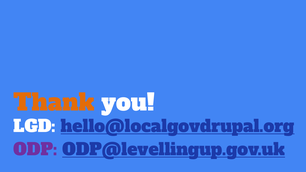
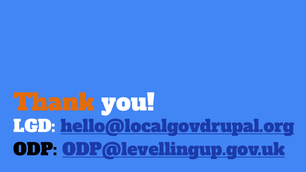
ODP colour: purple -> black
